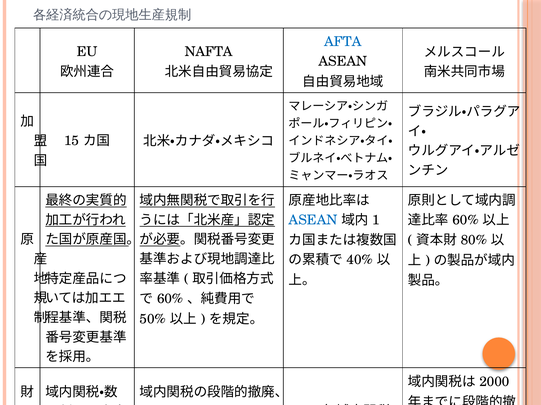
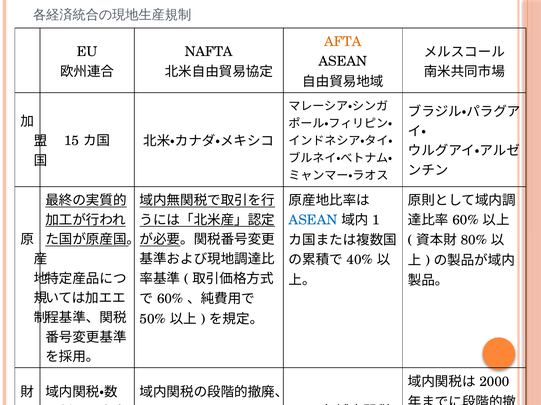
AFTA colour: blue -> orange
